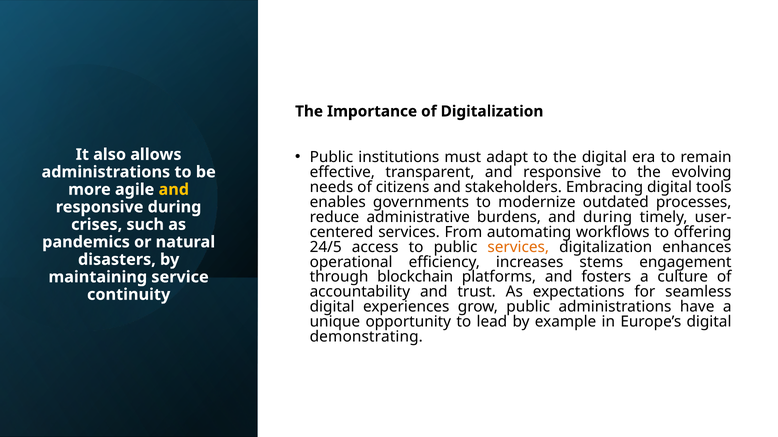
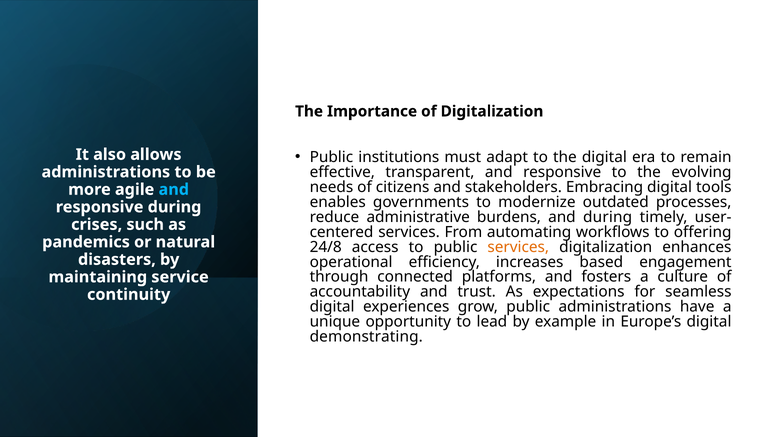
and at (174, 190) colour: yellow -> light blue
24/5: 24/5 -> 24/8
stems: stems -> based
blockchain: blockchain -> connected
